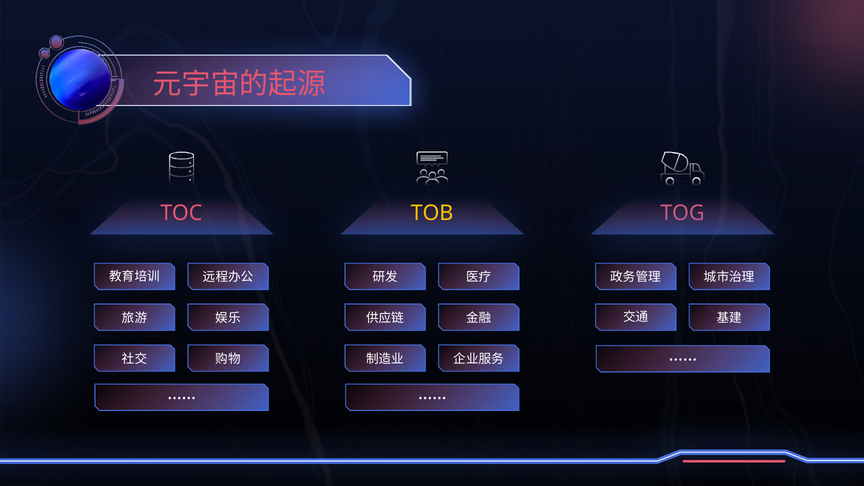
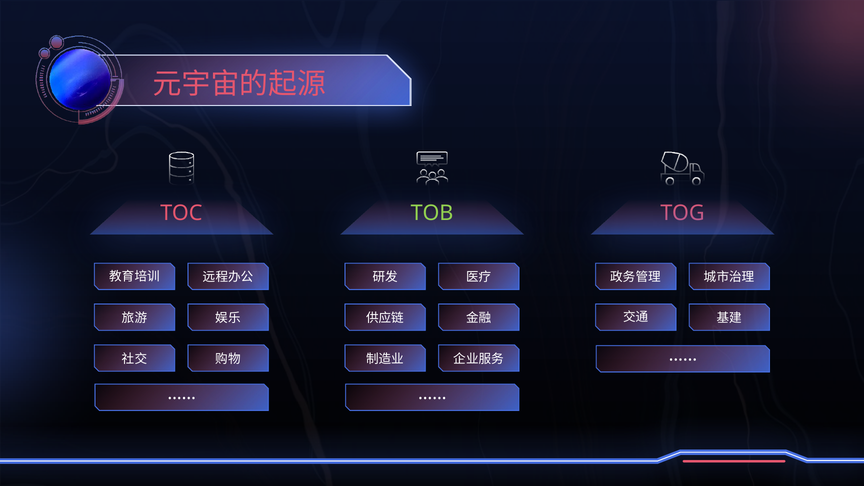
TOB colour: yellow -> light green
